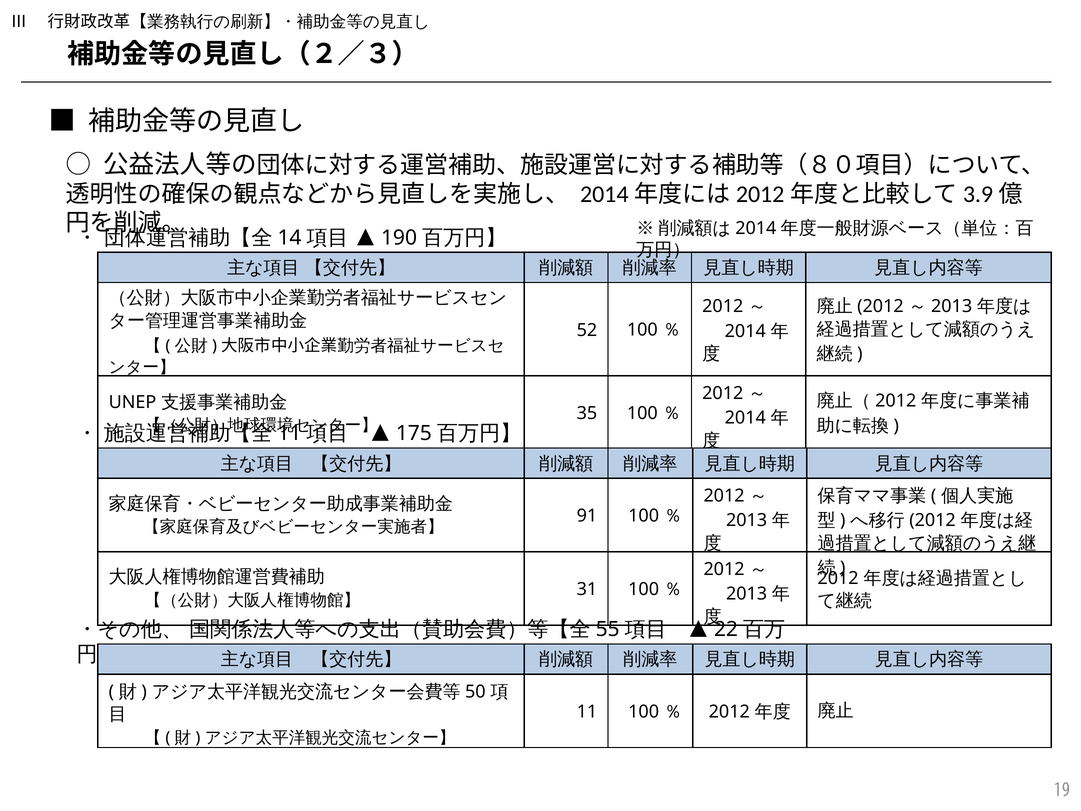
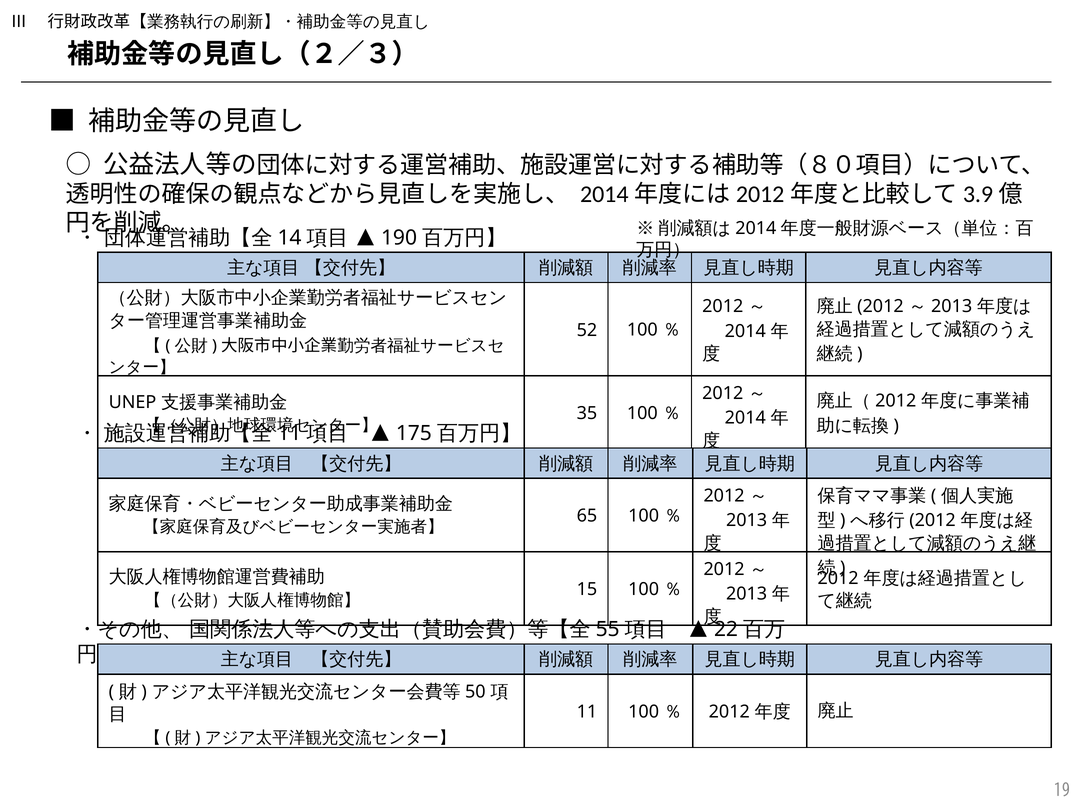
91: 91 -> 65
31: 31 -> 15
